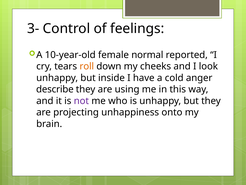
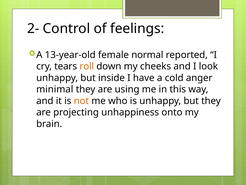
3-: 3- -> 2-
10-year-old: 10-year-old -> 13-year-old
describe: describe -> minimal
not colour: purple -> orange
